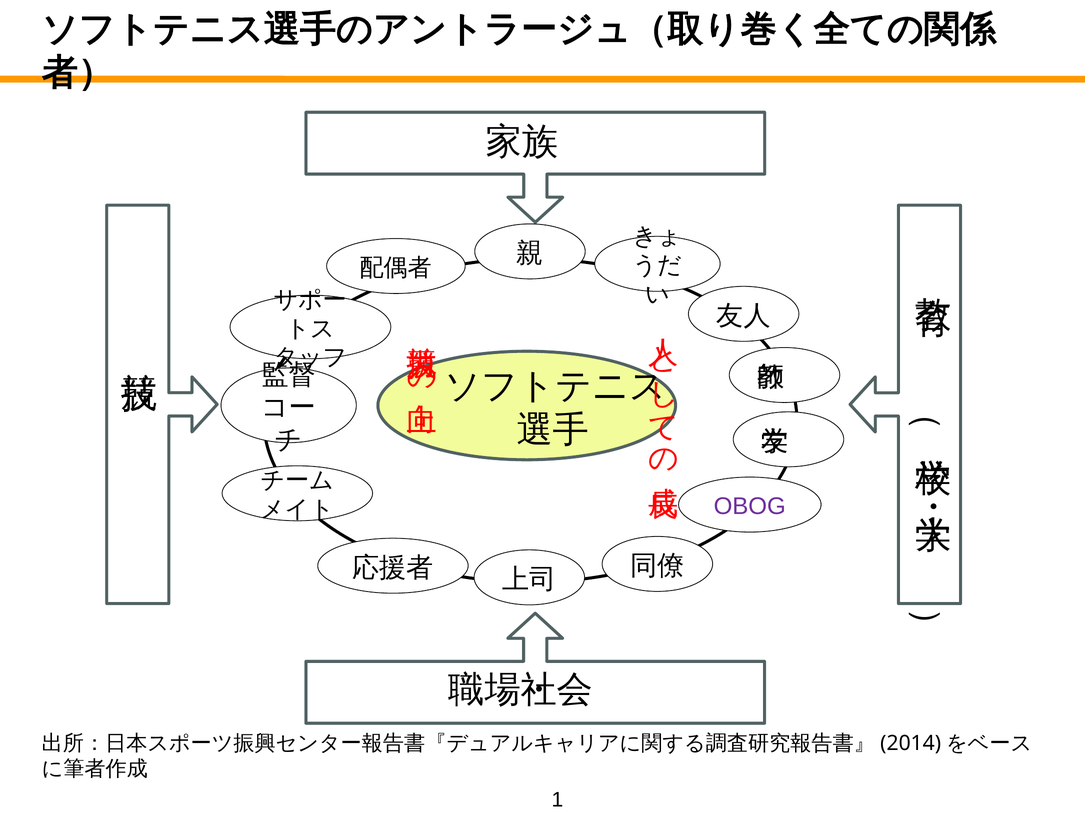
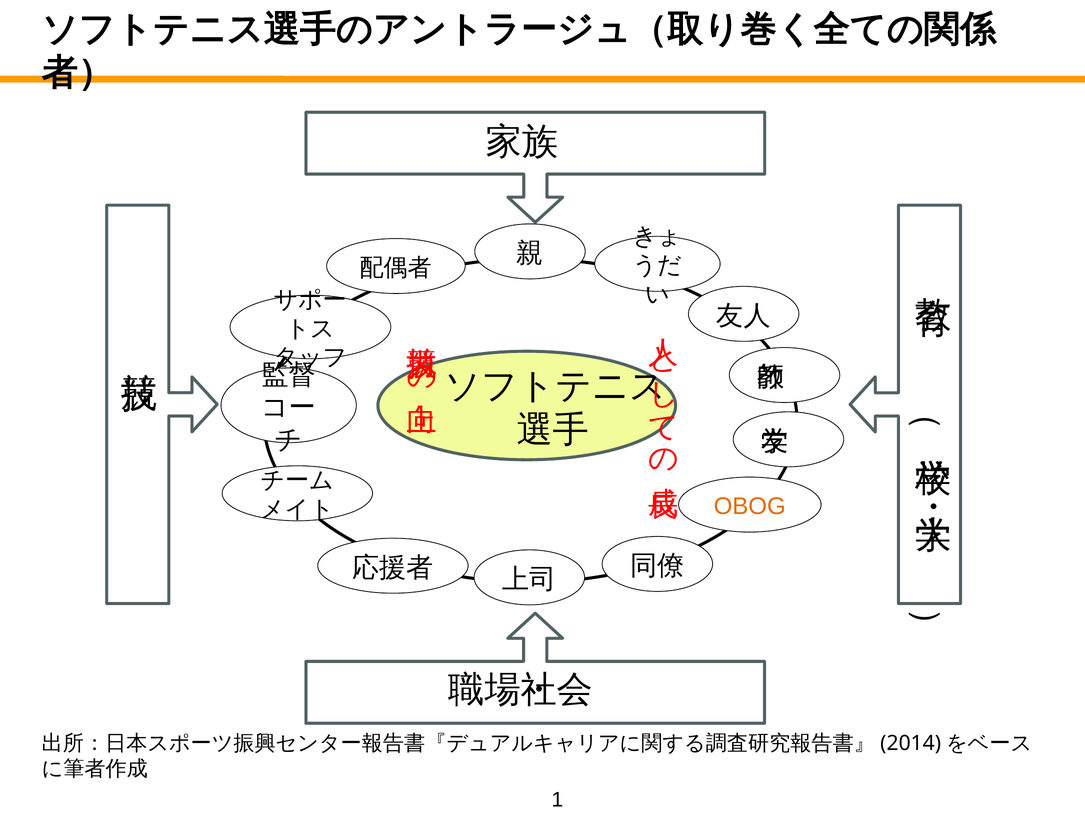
OBOG colour: purple -> orange
